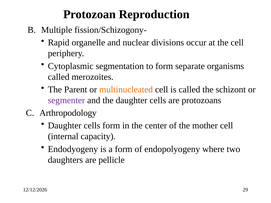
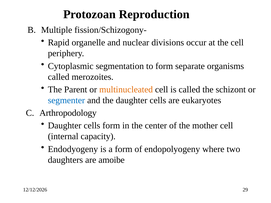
segmenter colour: purple -> blue
protozoans: protozoans -> eukaryotes
pellicle: pellicle -> amoibe
